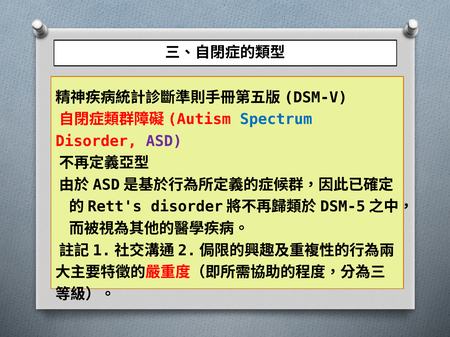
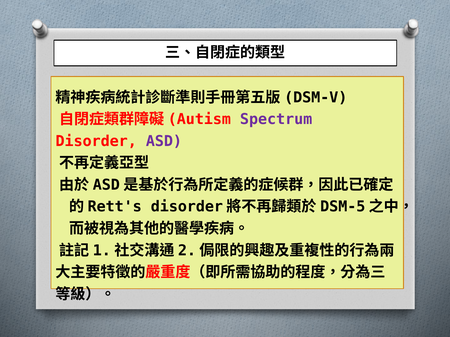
Spectrum colour: blue -> purple
